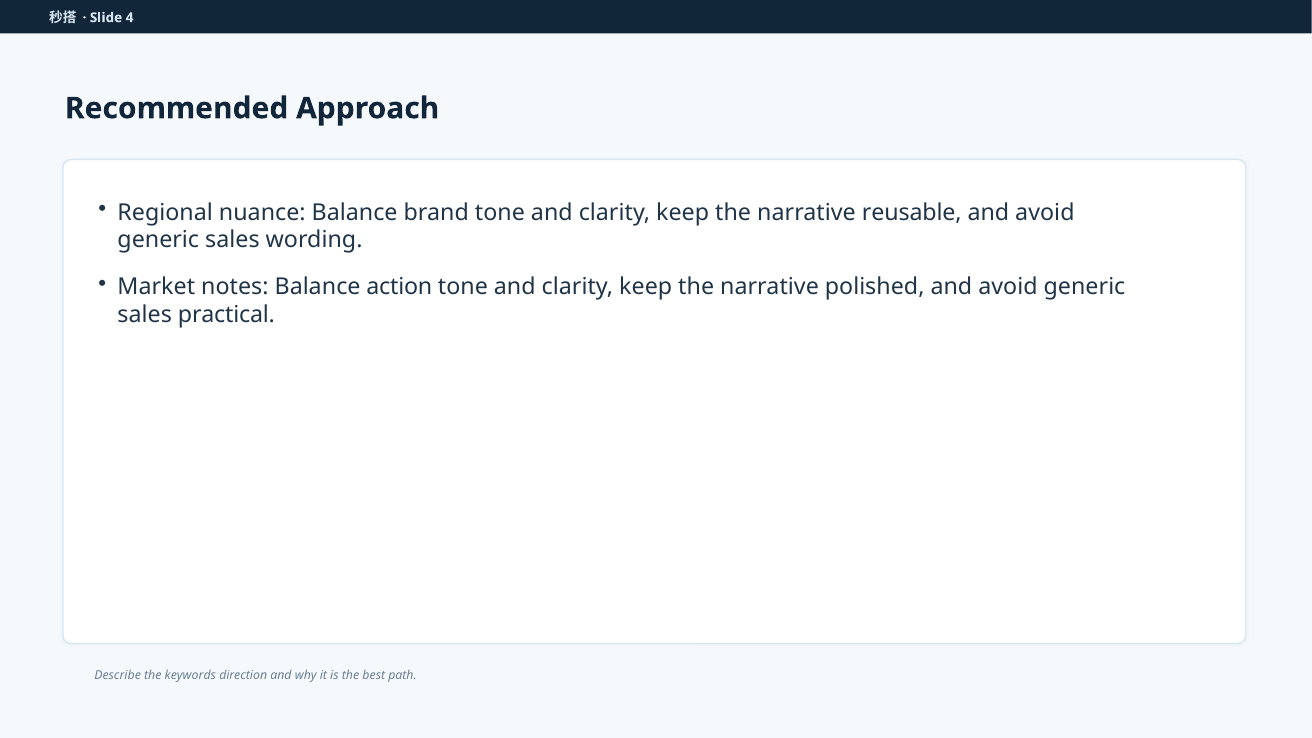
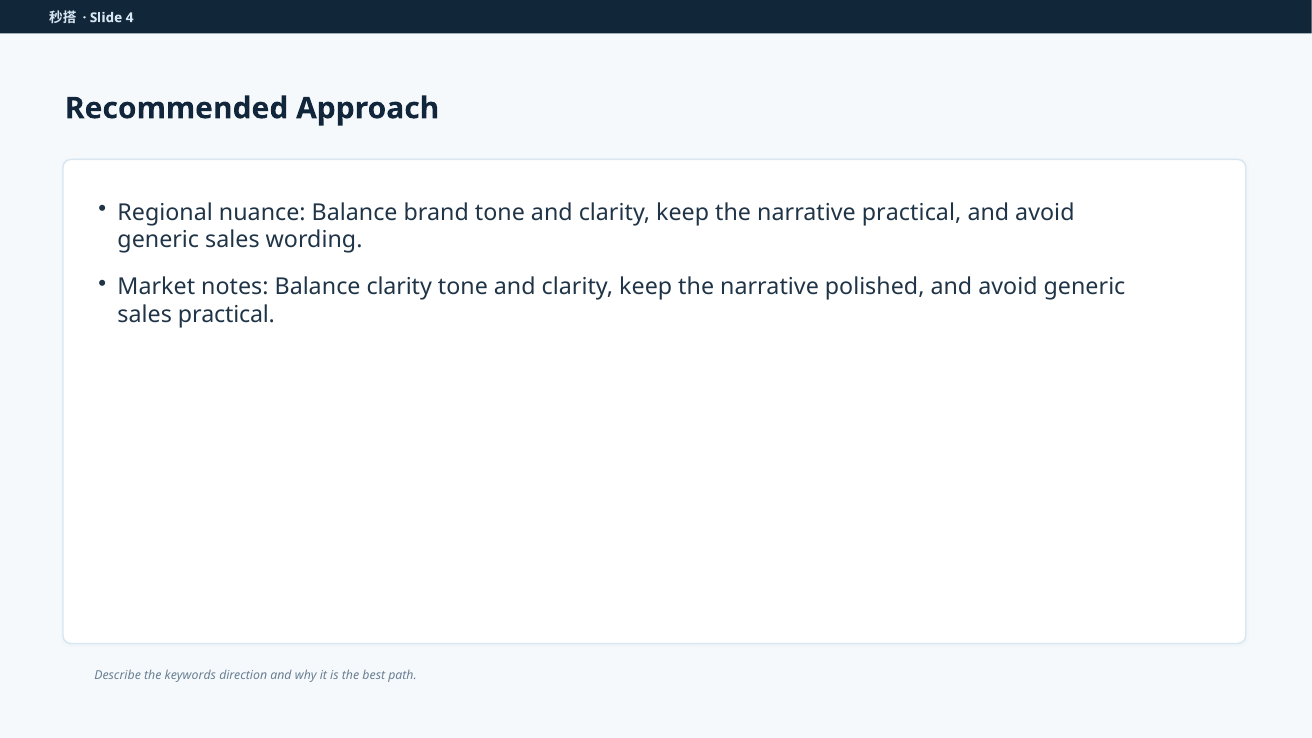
narrative reusable: reusable -> practical
Balance action: action -> clarity
